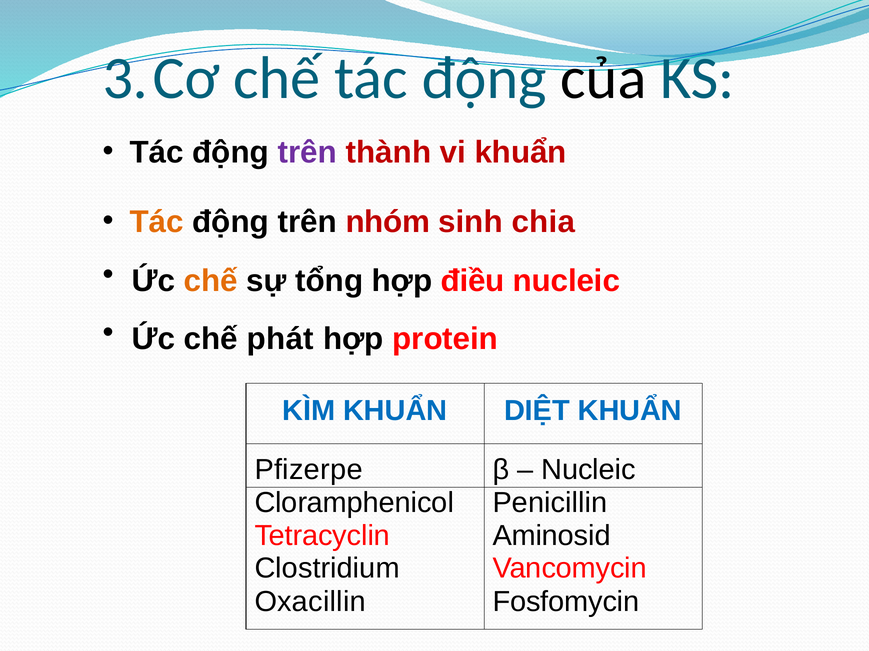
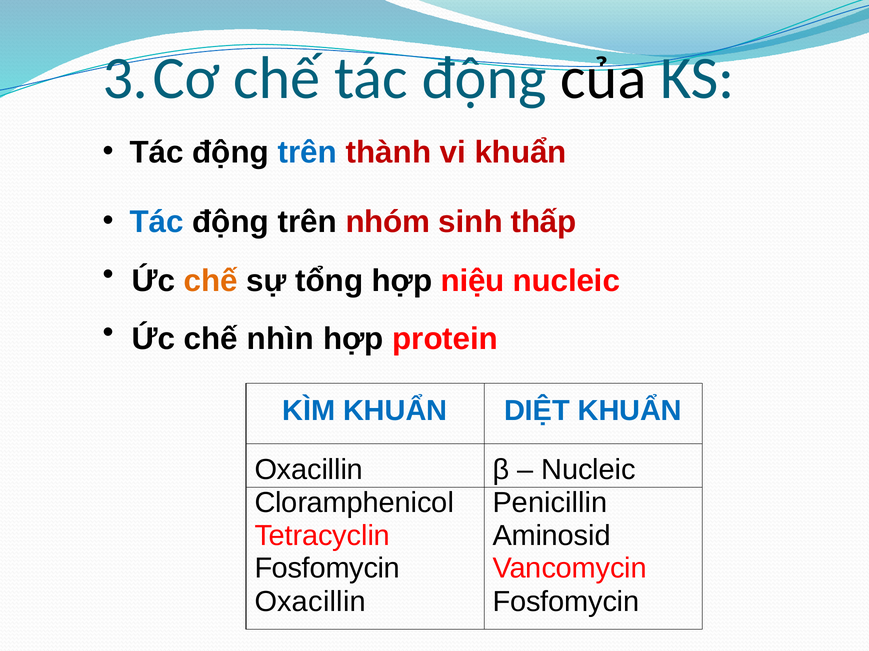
trên at (307, 153) colour: purple -> blue
Tác at (157, 222) colour: orange -> blue
chia: chia -> thấp
điều: điều -> niệu
phát: phát -> nhìn
Pfizerpe at (309, 470): Pfizerpe -> Oxacillin
Clostridium at (327, 569): Clostridium -> Fosfomycin
